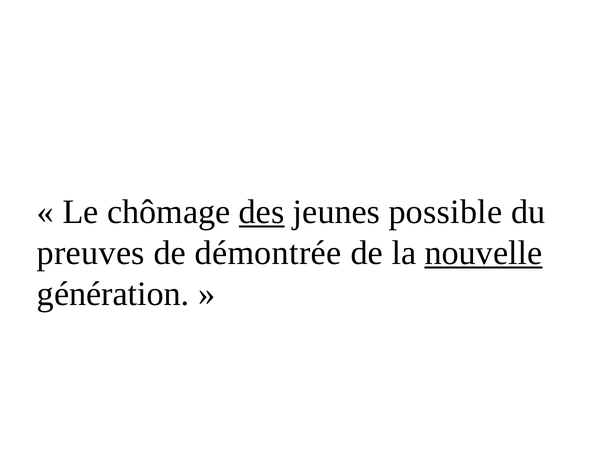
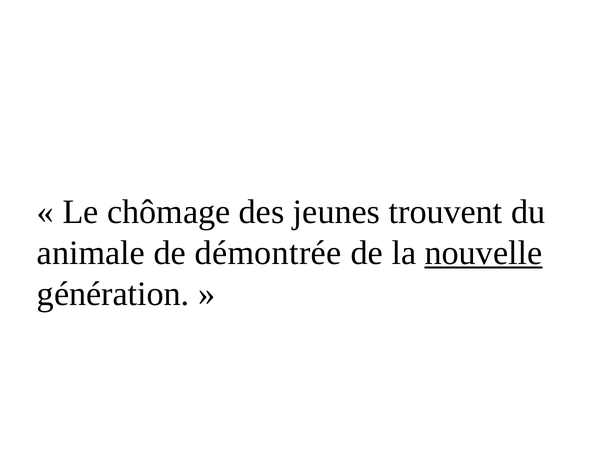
des underline: present -> none
possible: possible -> trouvent
preuves: preuves -> animale
